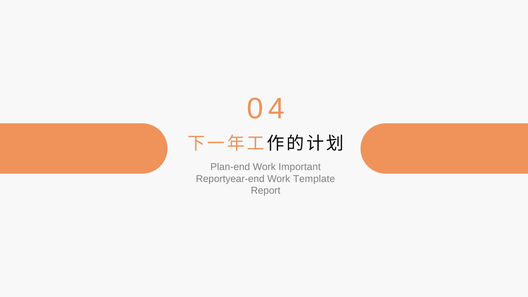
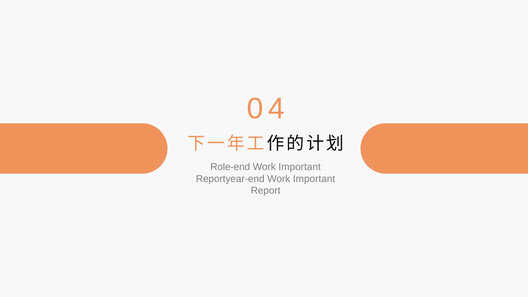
Plan-end: Plan-end -> Role-end
Reportyear-end Work Template: Template -> Important
